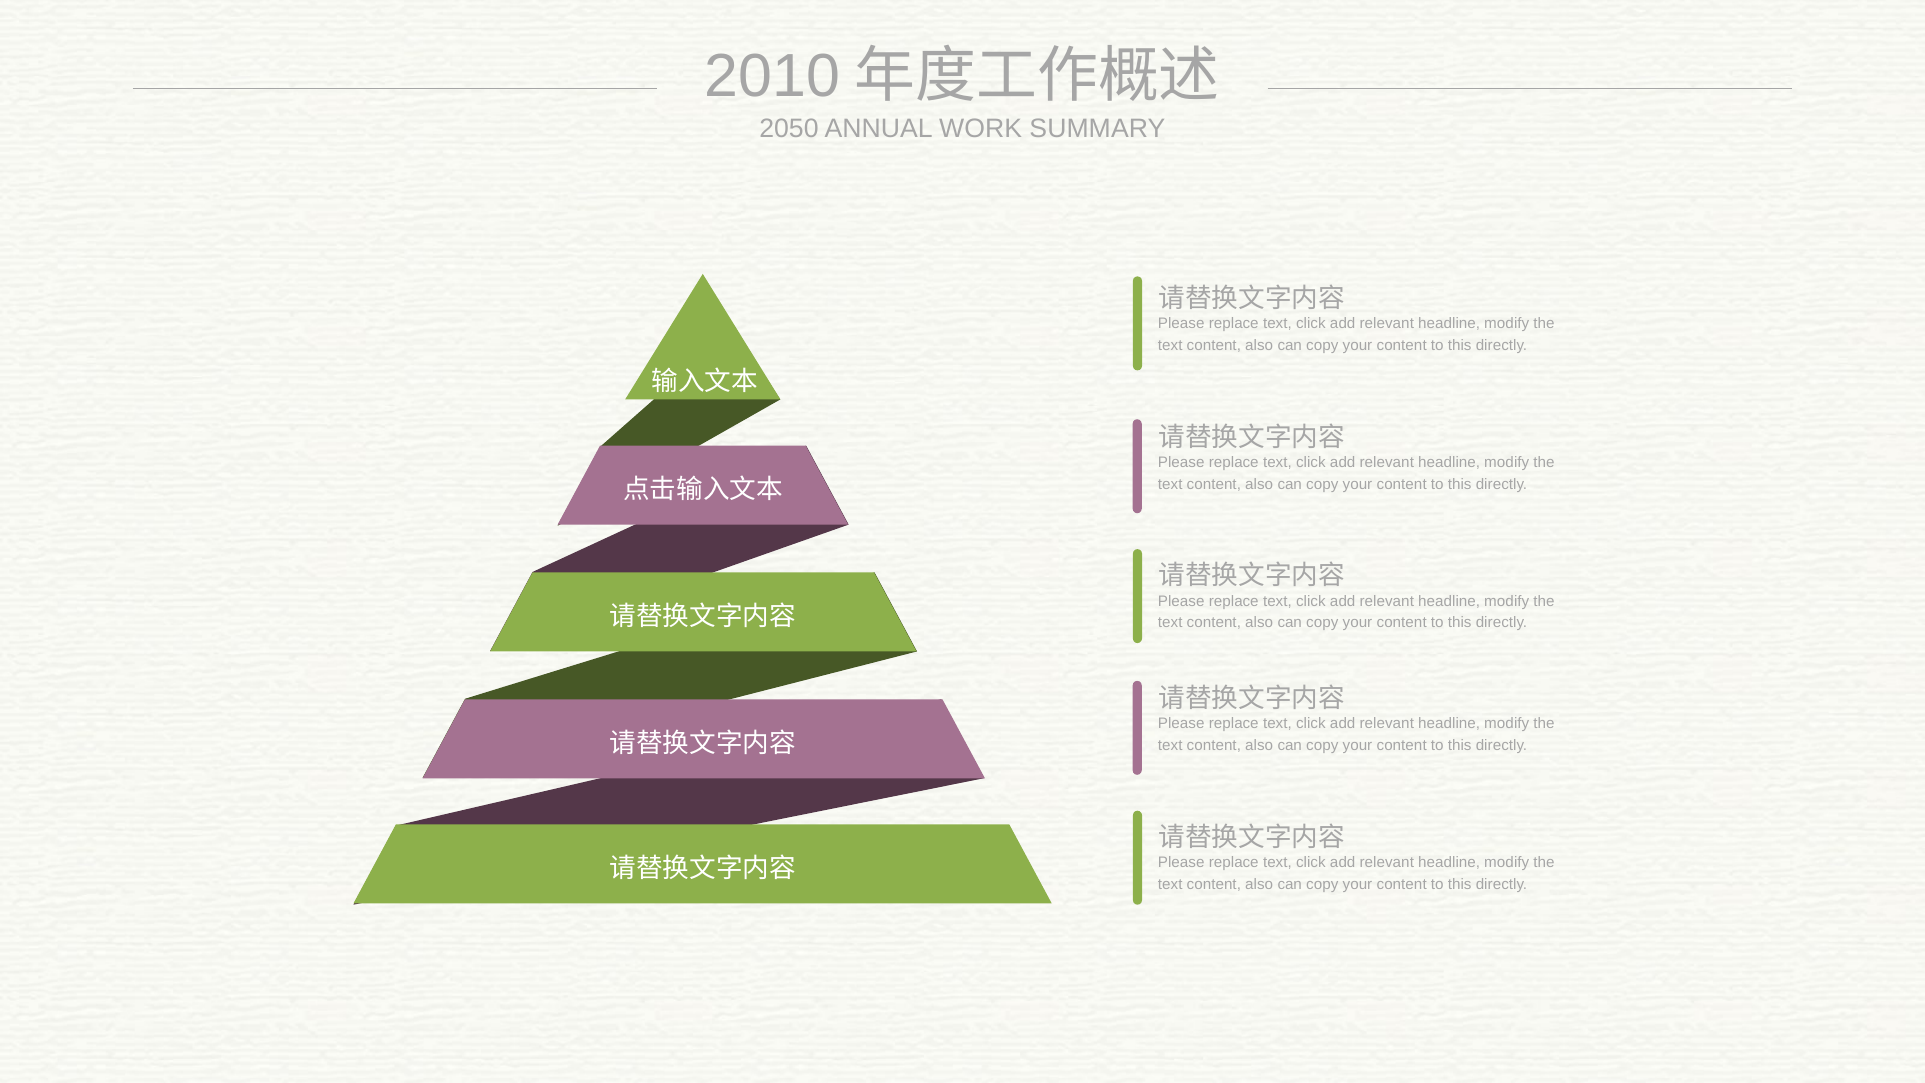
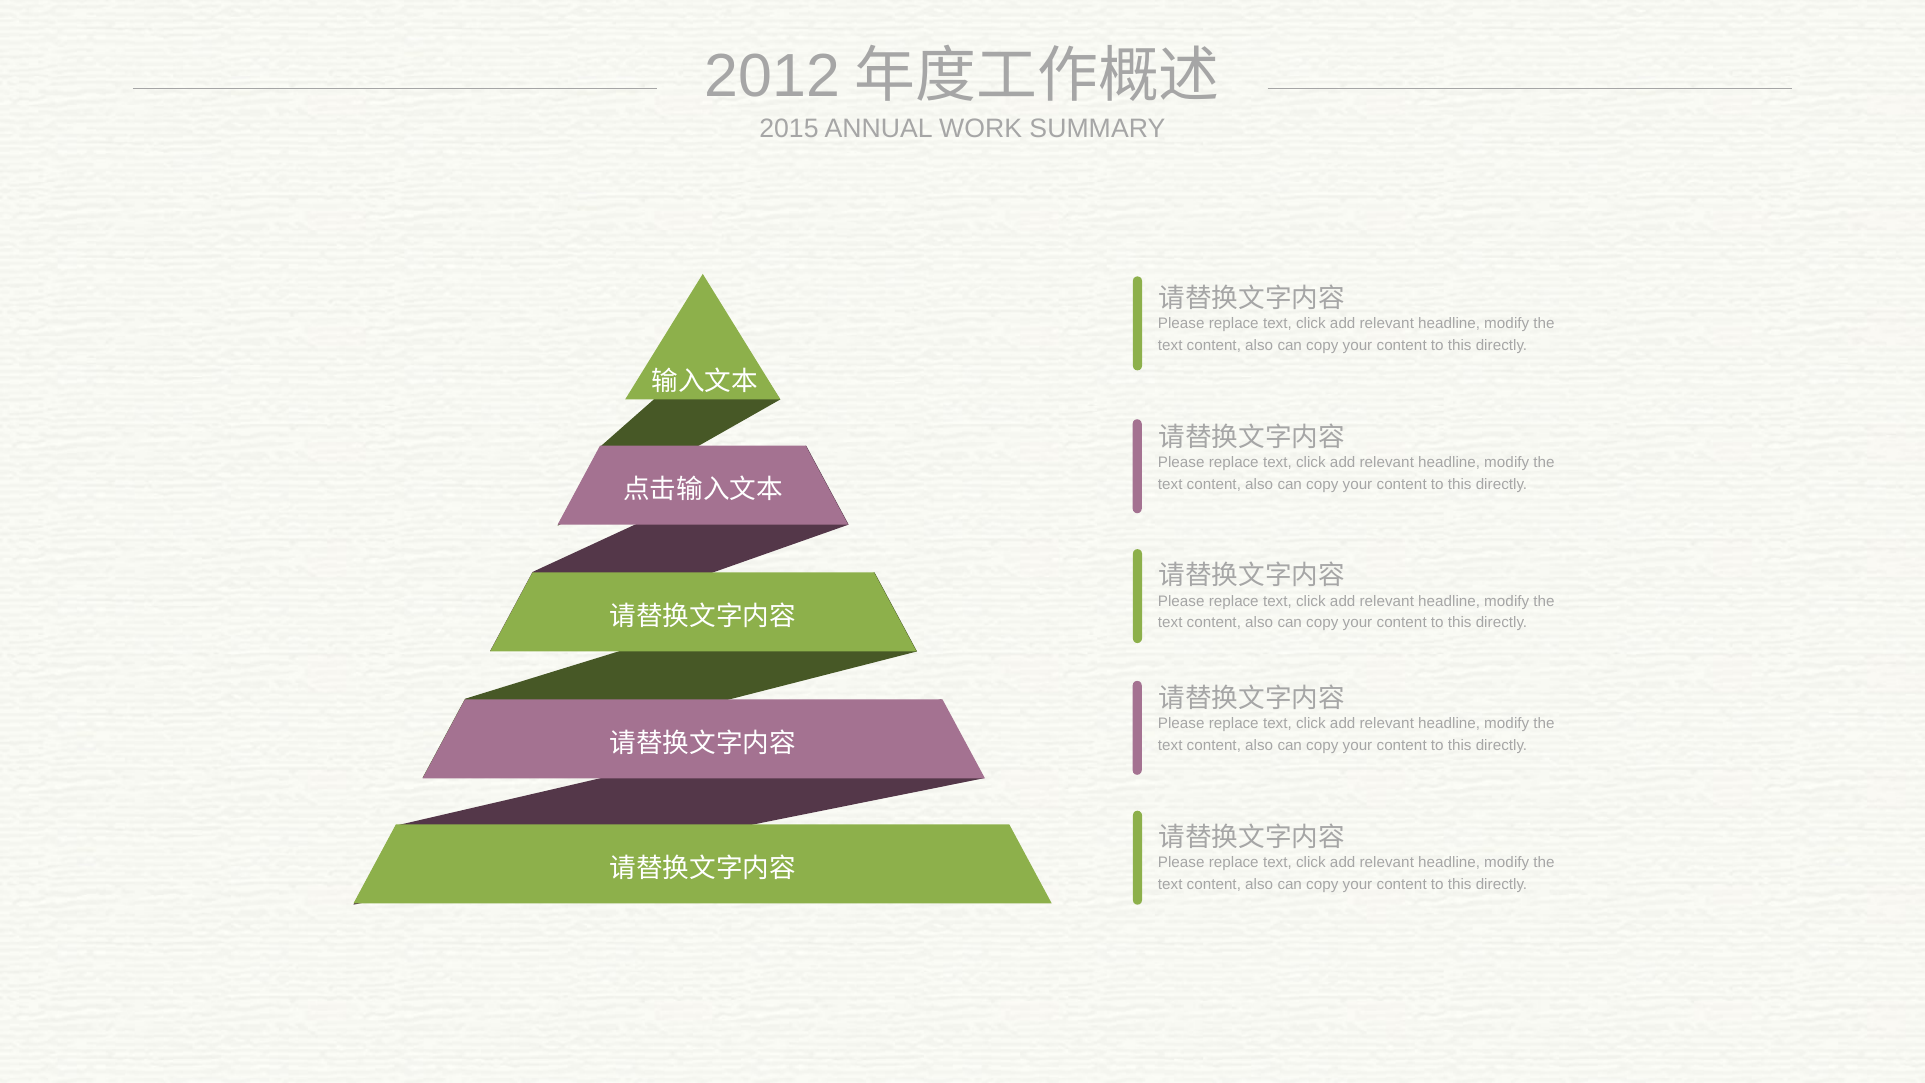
2010: 2010 -> 2012
2050: 2050 -> 2015
